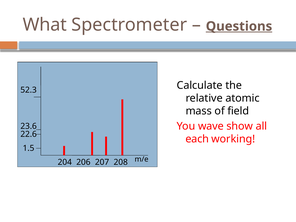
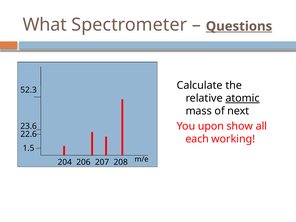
atomic underline: none -> present
field: field -> next
wave: wave -> upon
